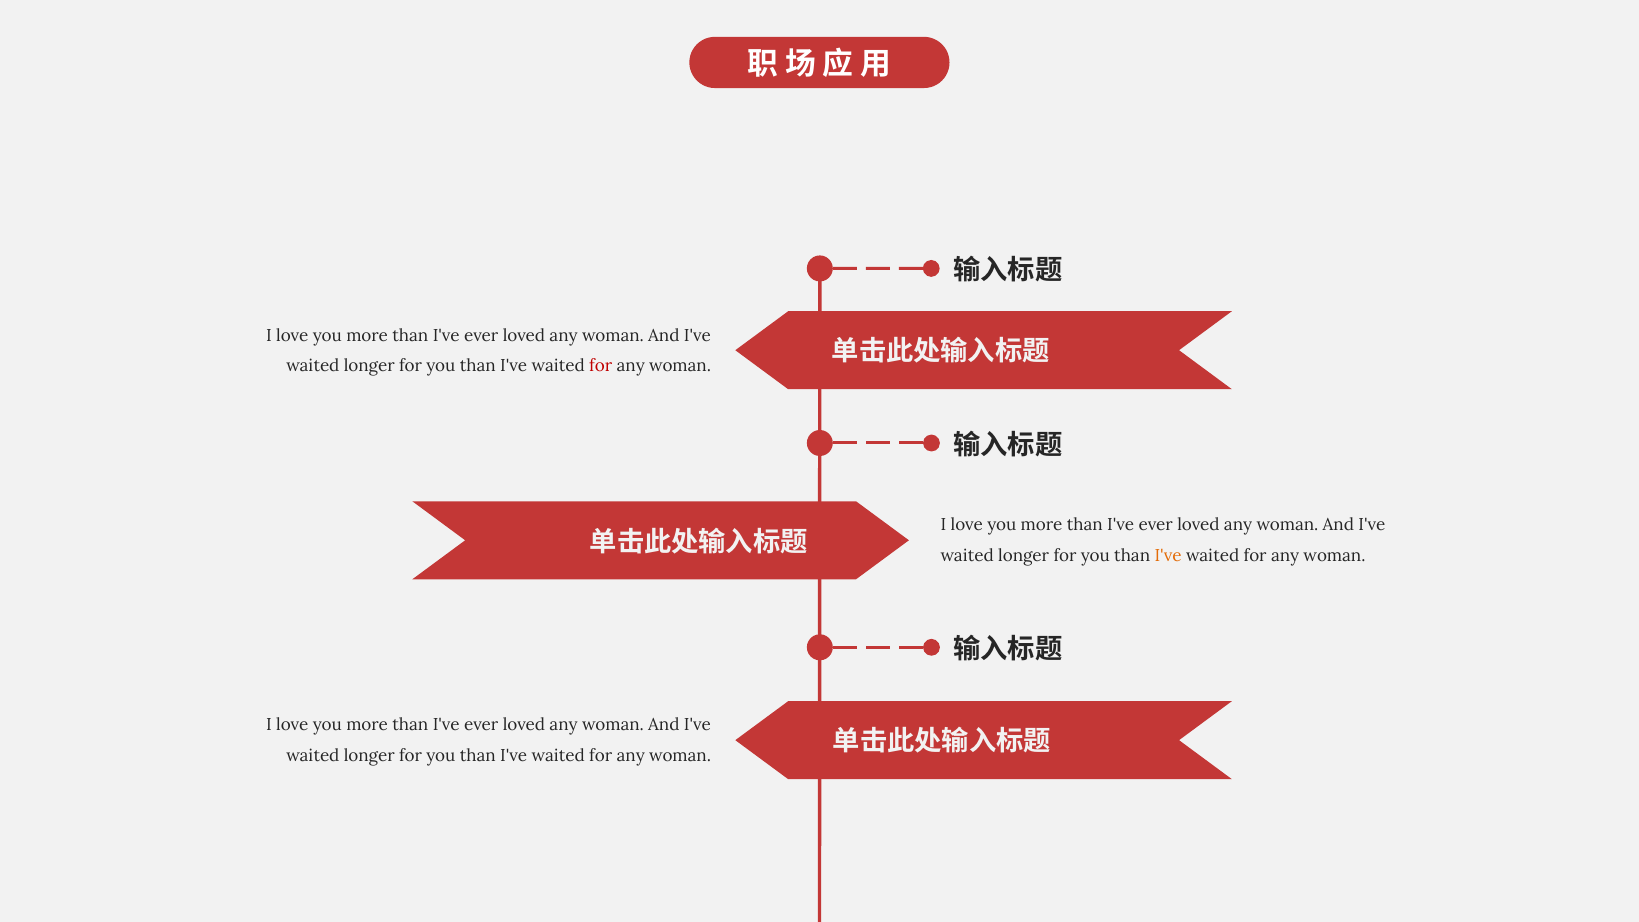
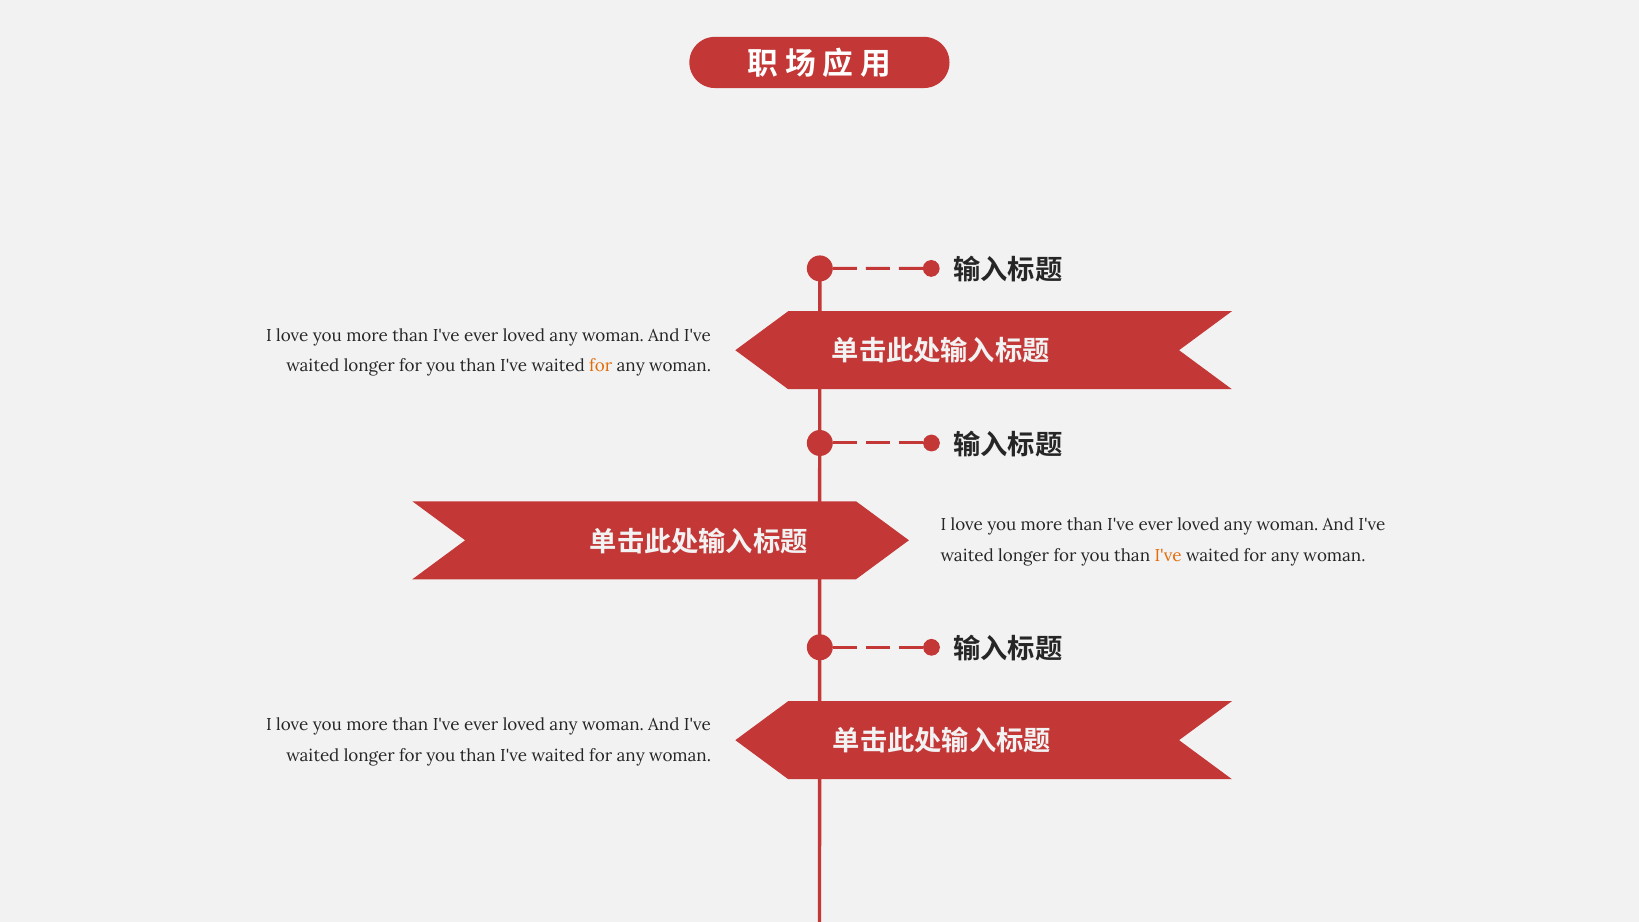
for at (601, 366) colour: red -> orange
